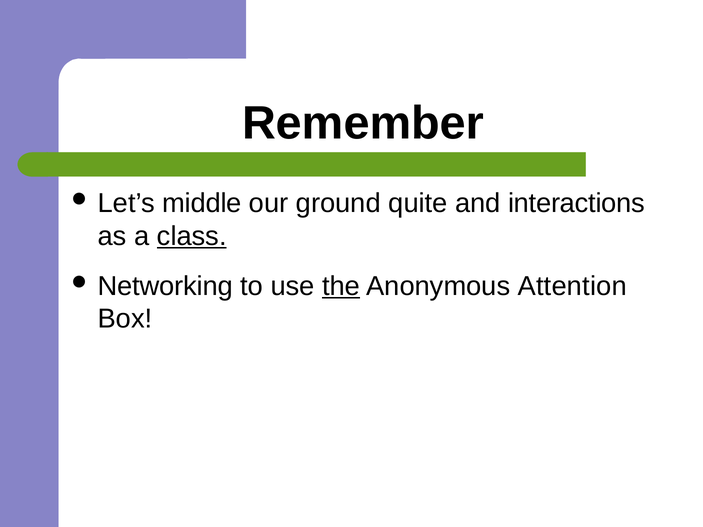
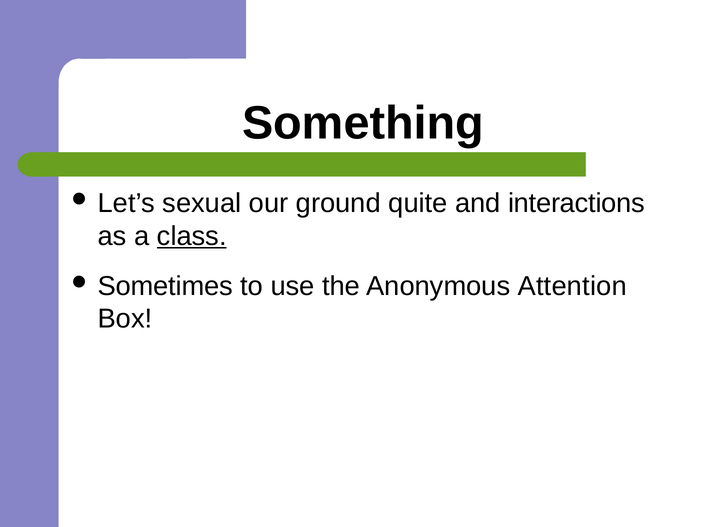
Remember: Remember -> Something
middle: middle -> sexual
Networking: Networking -> Sometimes
the underline: present -> none
